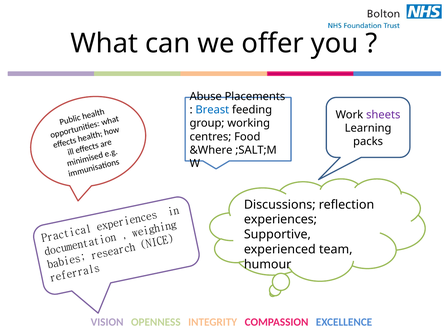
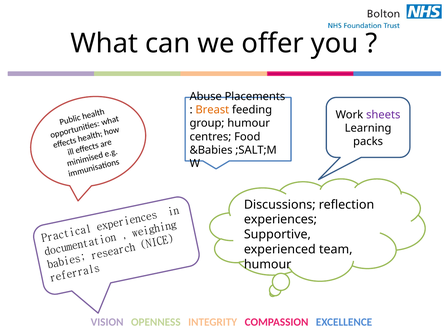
Breast colour: blue -> orange
group working: working -> humour
&Where: &Where -> &Babies
